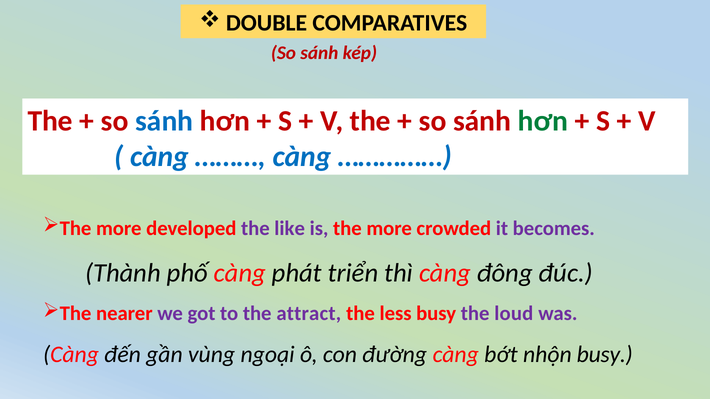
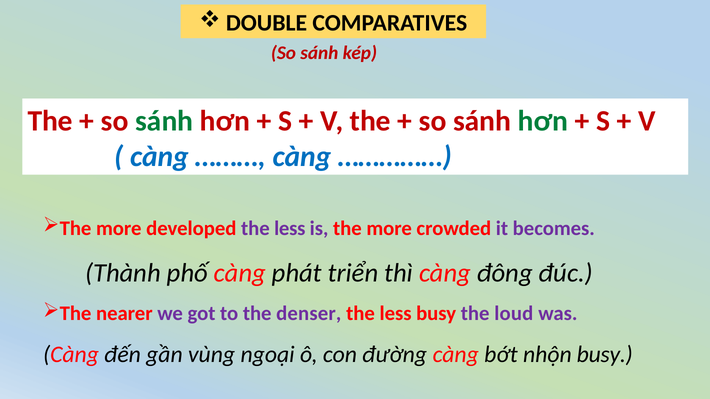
sánh at (164, 121) colour: blue -> green
developed the like: like -> less
attract: attract -> denser
